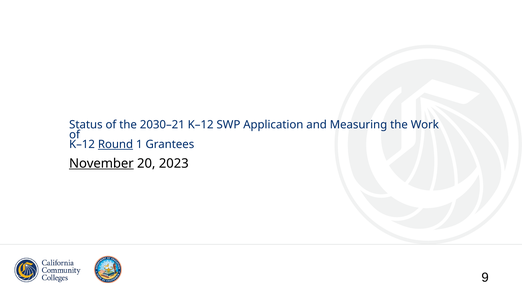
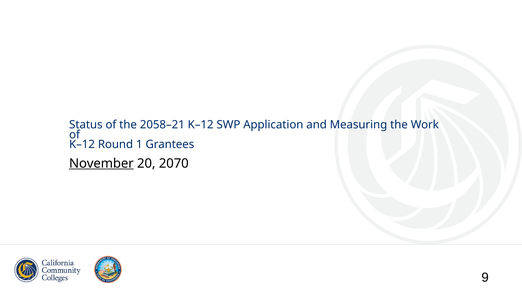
2030–21: 2030–21 -> 2058–21
Round underline: present -> none
2023: 2023 -> 2070
